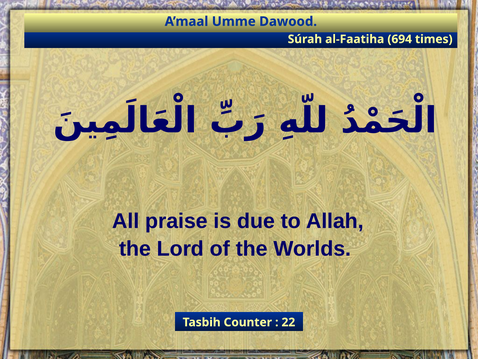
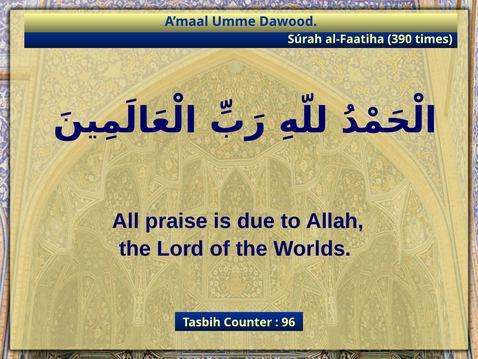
694: 694 -> 390
22: 22 -> 96
